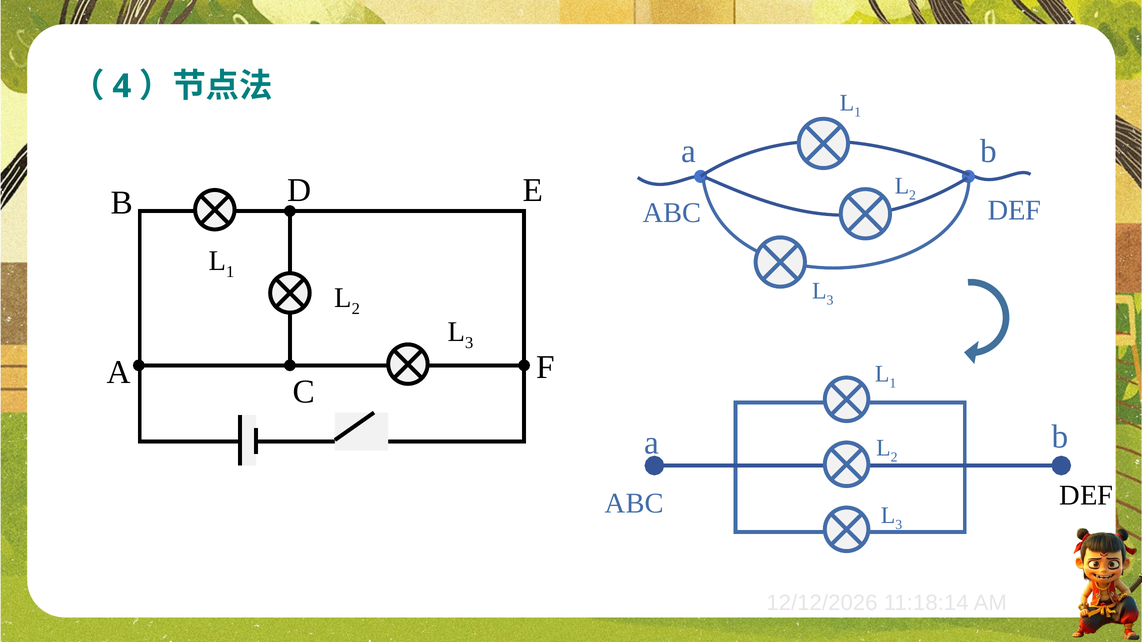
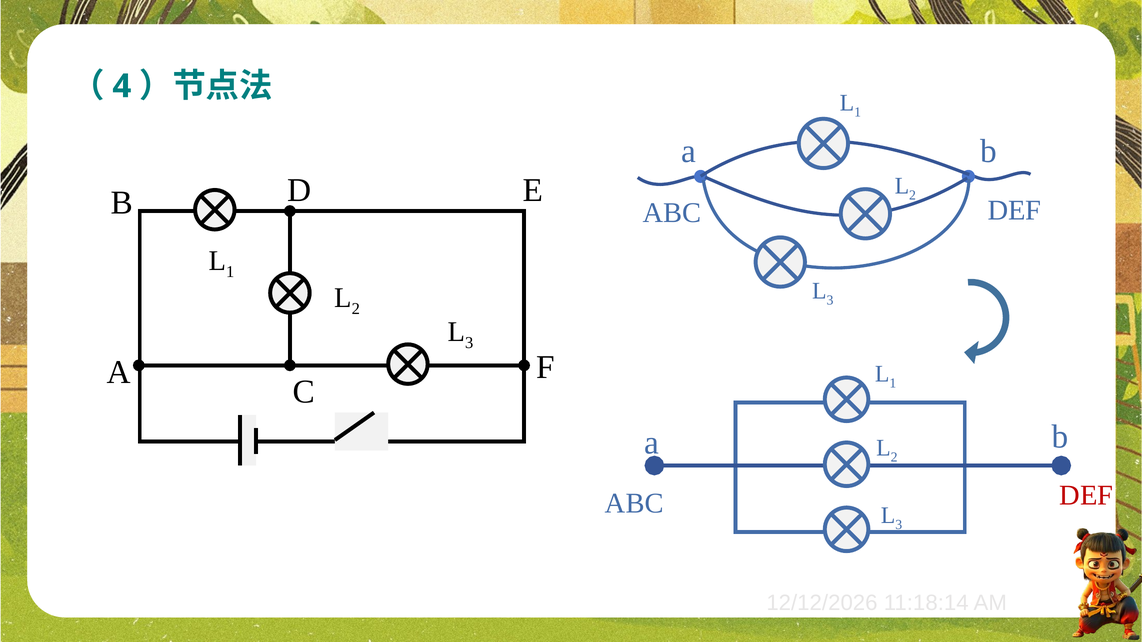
DEF at (1086, 496) colour: black -> red
